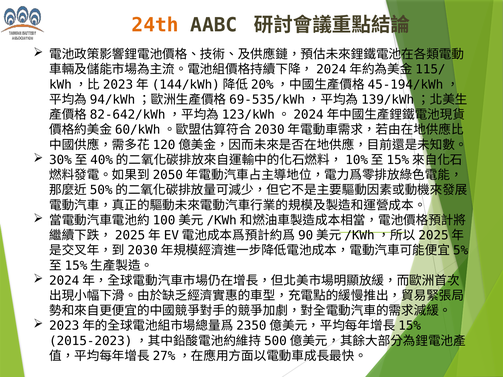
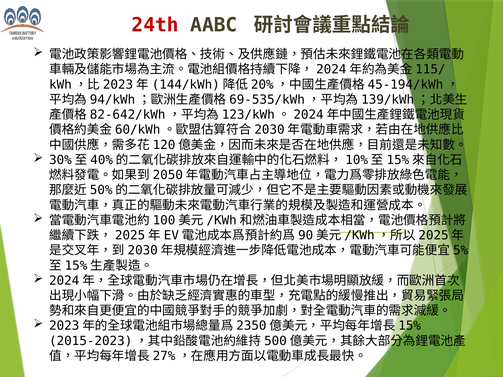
24th colour: orange -> red
